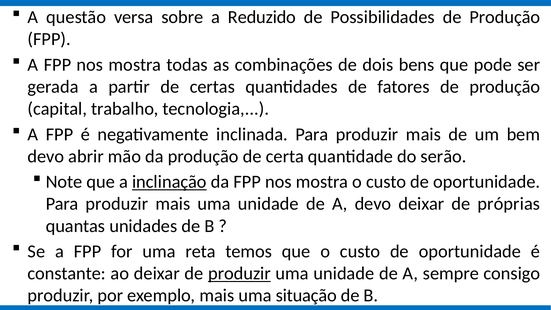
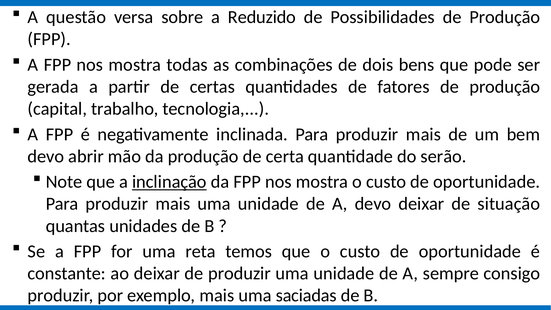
próprias: próprias -> situação
produzir at (239, 273) underline: present -> none
situação: situação -> saciadas
